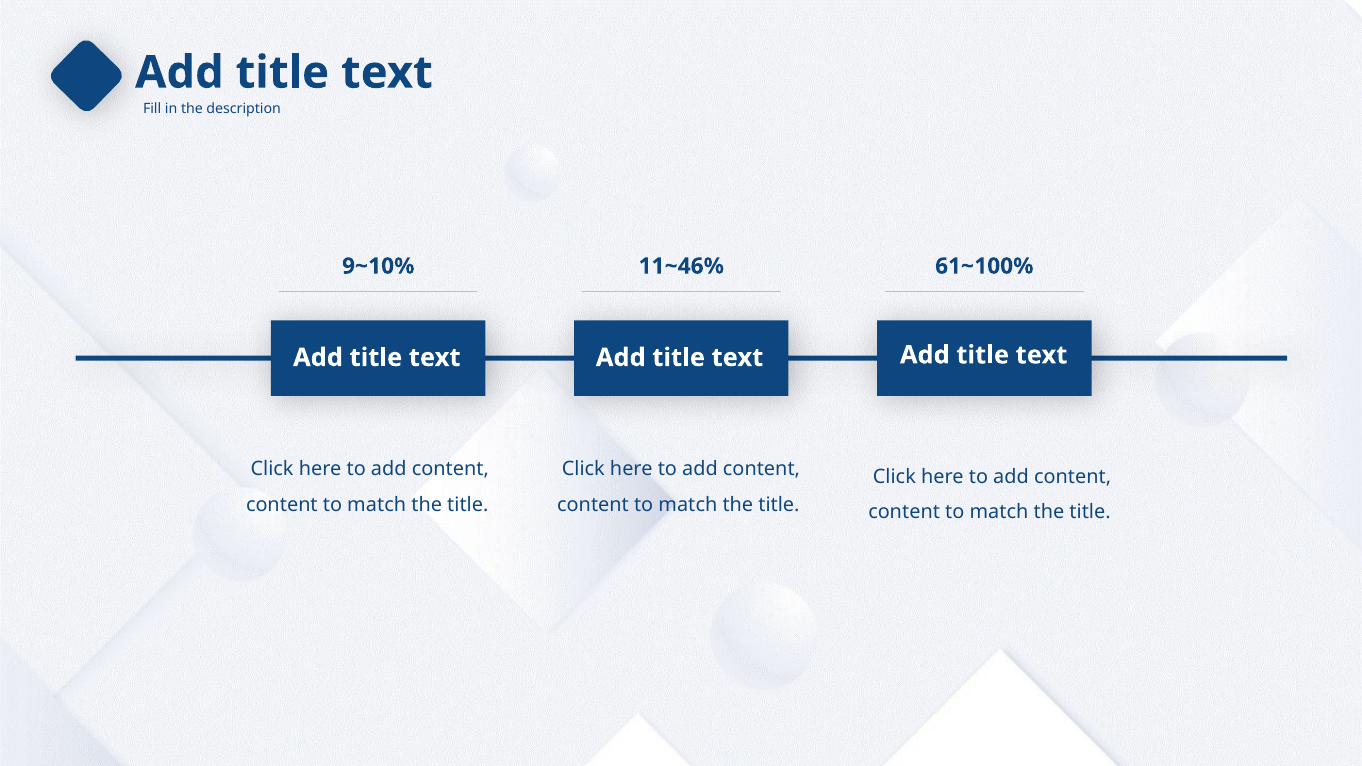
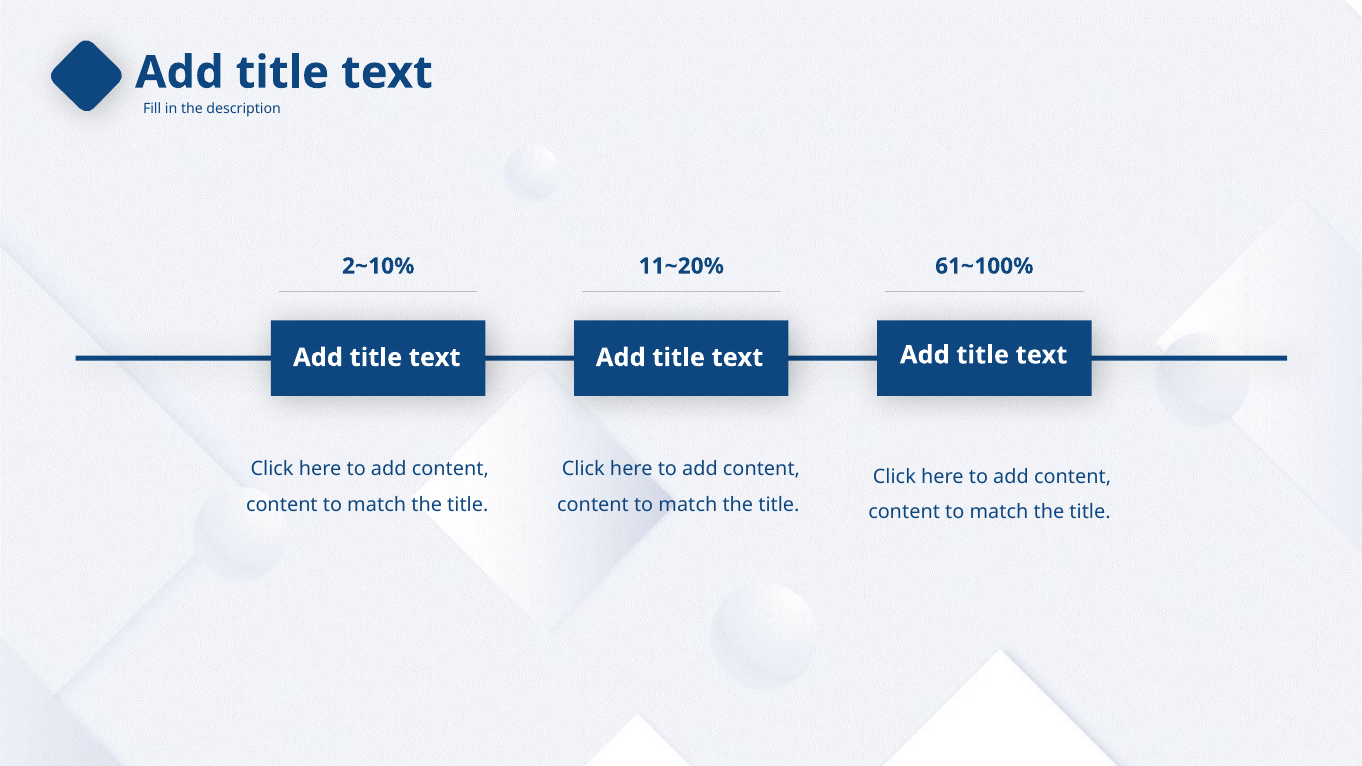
9~: 9~ -> 2~
~46%: ~46% -> ~20%
